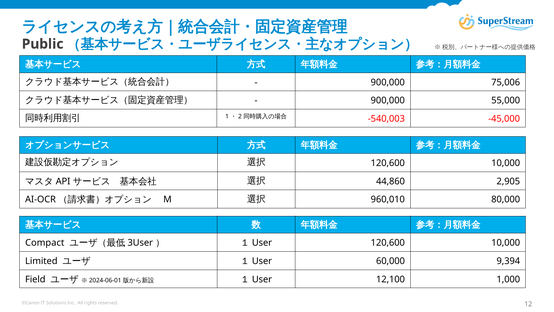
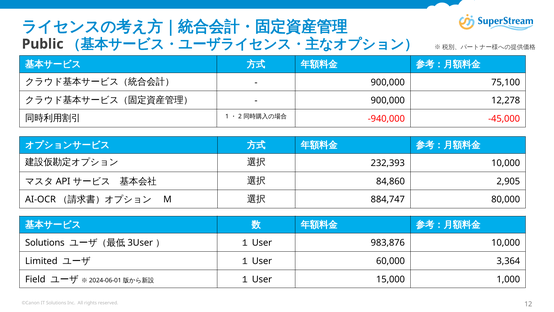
75,006: 75,006 -> 75,100
55,000: 55,000 -> 12,278
-540,003: -540,003 -> -940,000
120,600 at (388, 163): 120,600 -> 232,393
44,860: 44,860 -> 84,860
960,010: 960,010 -> 884,747
Compact at (45, 243): Compact -> Solutions
120,600 at (388, 243): 120,600 -> 983,876
9,394: 9,394 -> 3,364
12,100: 12,100 -> 15,000
